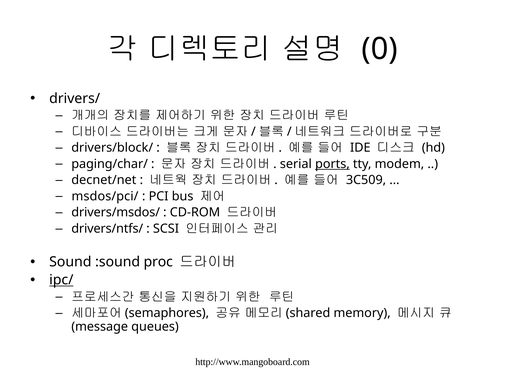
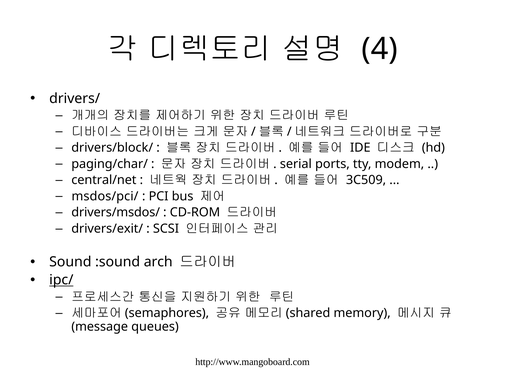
0: 0 -> 4
ports underline: present -> none
decnet/net: decnet/net -> central/net
drivers/ntfs/: drivers/ntfs/ -> drivers/exit/
proc: proc -> arch
